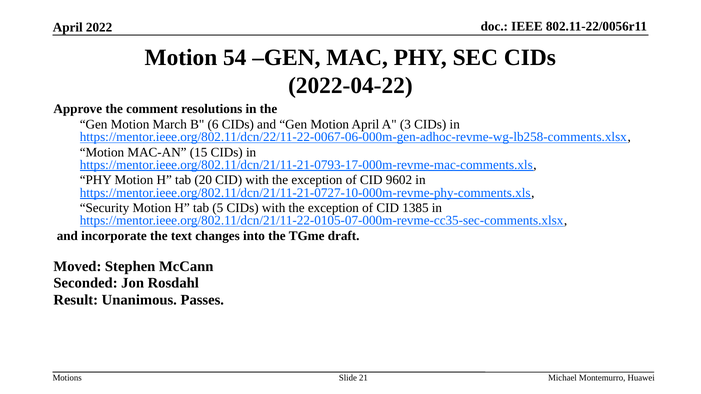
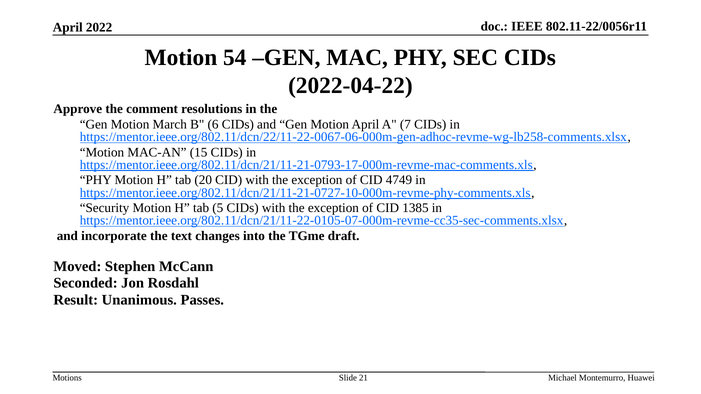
3: 3 -> 7
9602: 9602 -> 4749
